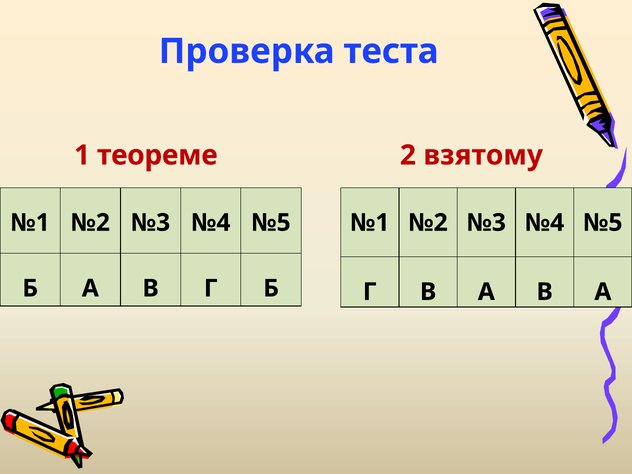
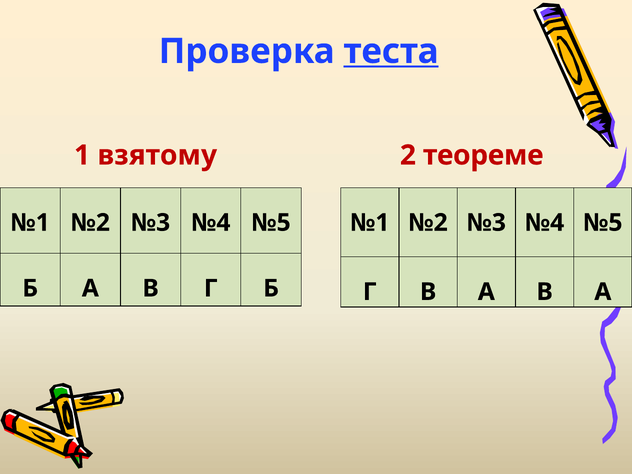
теста underline: none -> present
теореме: теореме -> взятому
взятому: взятому -> теореме
